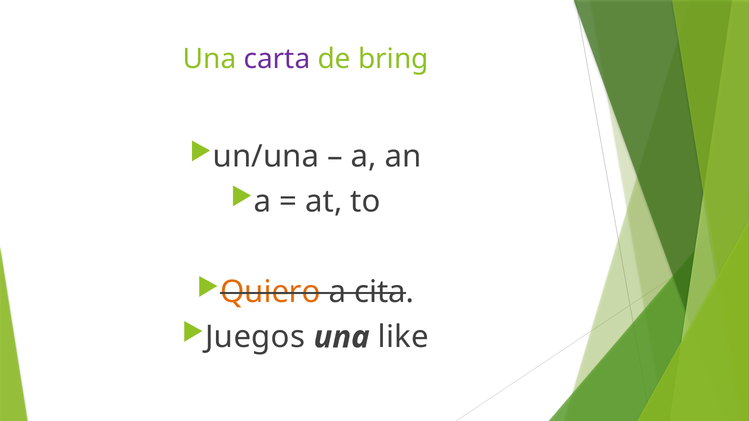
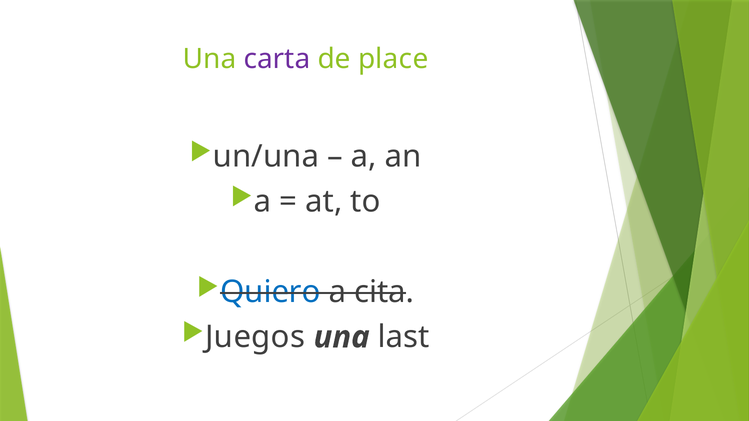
bring: bring -> place
Quiero colour: orange -> blue
like: like -> last
